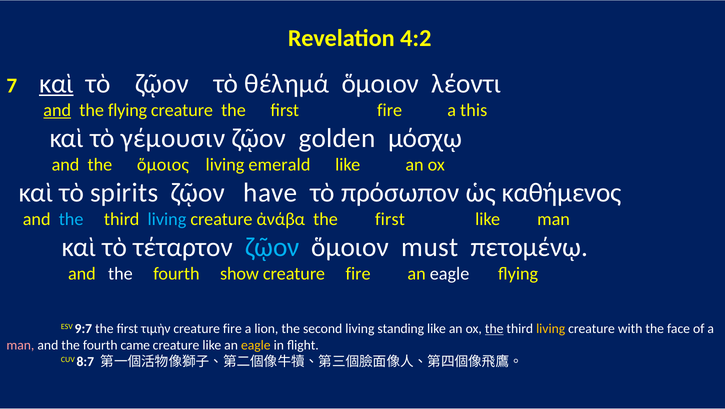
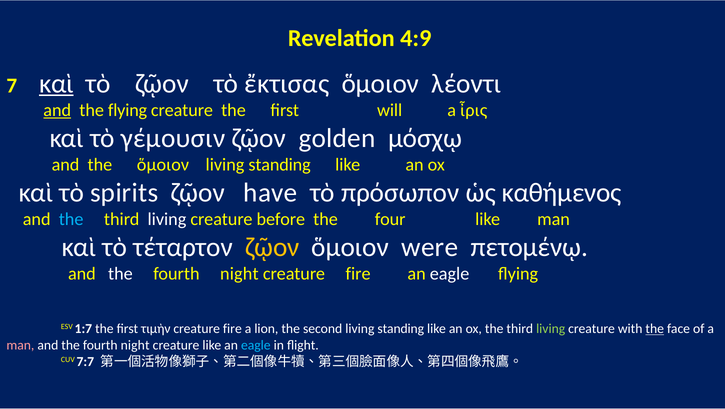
4:2: 4:2 -> 4:9
θέλημά: θέλημά -> ἔκτισας
first fire: fire -> will
this: this -> ἶρις
the ὅμοιος: ὅμοιος -> ὅμοιον
emerald at (279, 165): emerald -> standing
living at (167, 219) colour: light blue -> white
ἀνάβα: ἀνάβα -> before
first at (390, 219): first -> four
ζῷον at (272, 247) colour: light blue -> yellow
must: must -> were
show at (239, 274): show -> night
9:7: 9:7 -> 1:7
the at (494, 329) underline: present -> none
living at (551, 329) colour: yellow -> light green
the at (655, 329) underline: none -> present
came at (135, 345): came -> night
eagle at (256, 345) colour: yellow -> light blue
8:7: 8:7 -> 7:7
